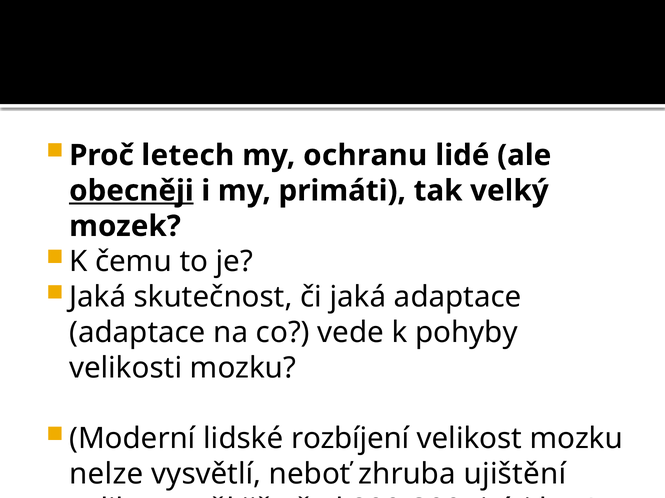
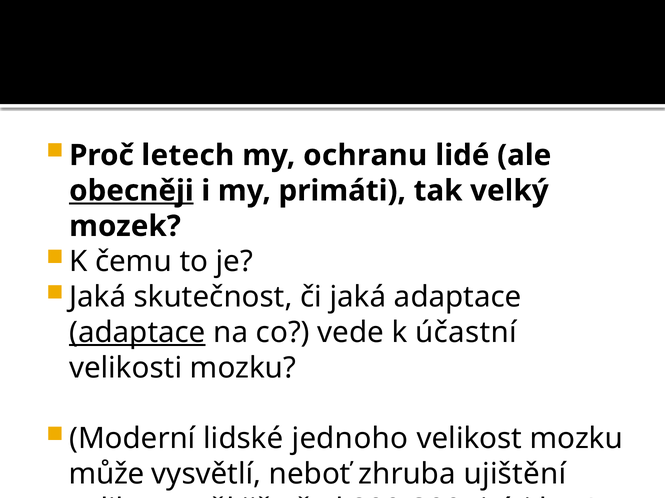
adaptace at (137, 333) underline: none -> present
pohyby: pohyby -> účastní
rozbíjení: rozbíjení -> jednoho
nelze: nelze -> může
